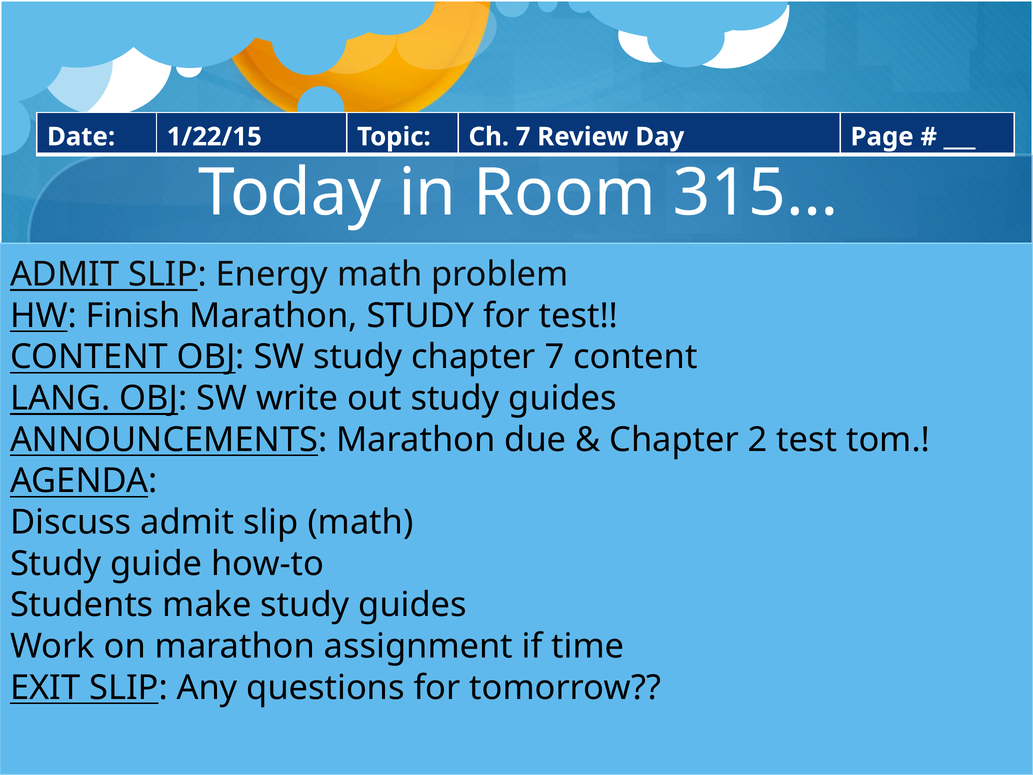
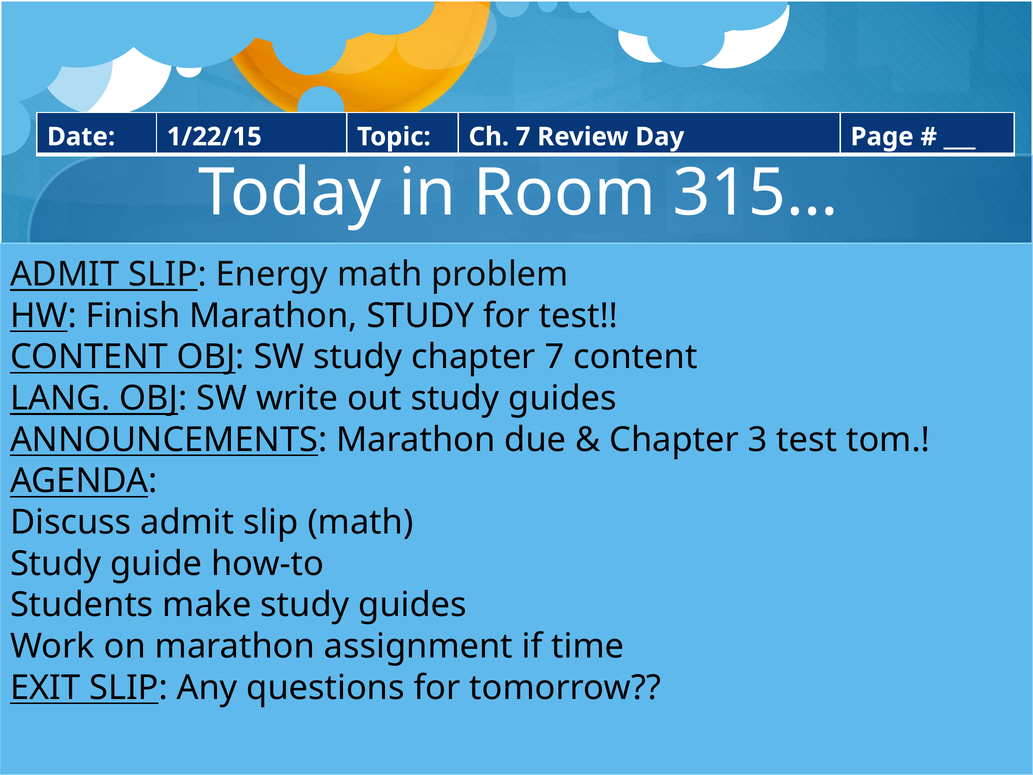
2: 2 -> 3
